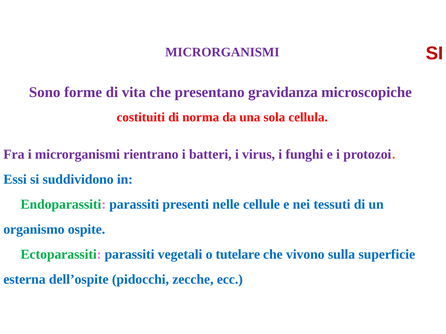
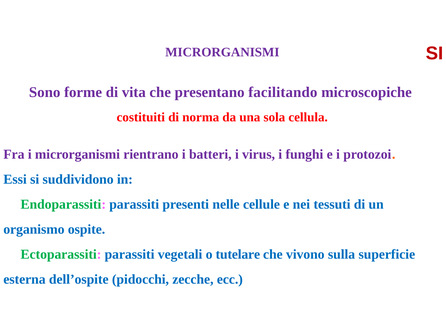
gravidanza: gravidanza -> facilitando
